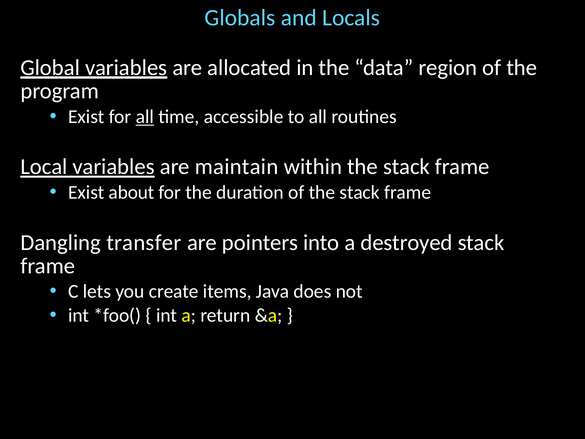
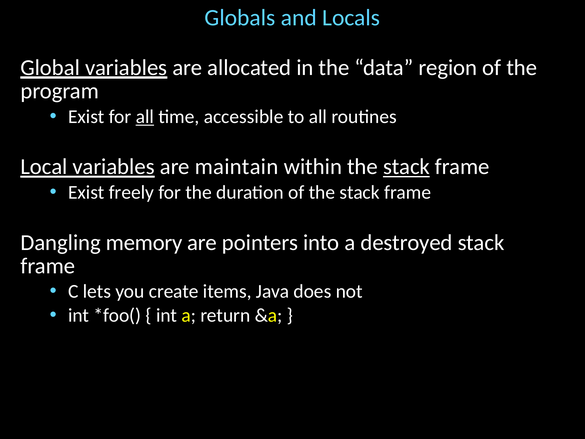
stack at (406, 167) underline: none -> present
about: about -> freely
transfer: transfer -> memory
